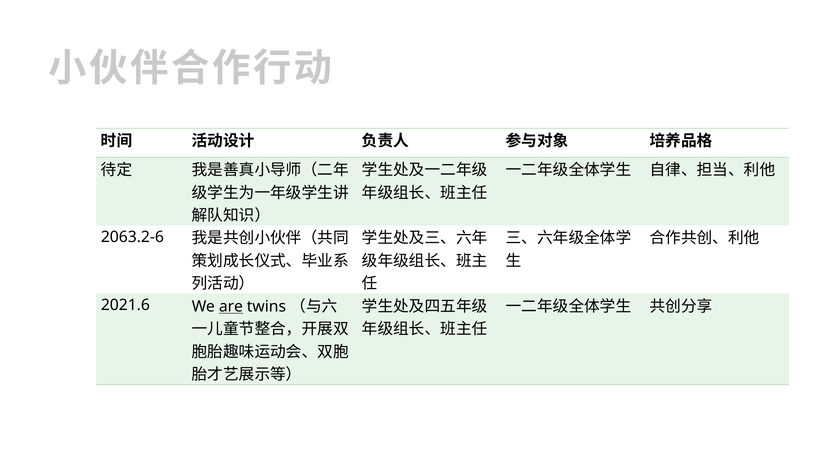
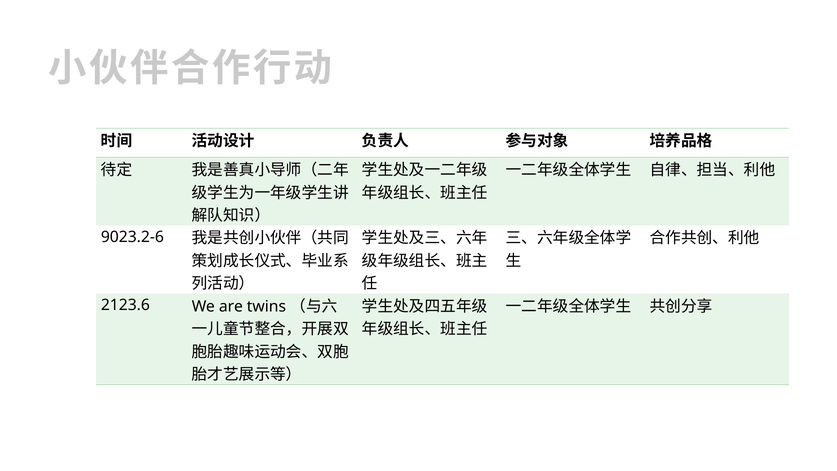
2063.2-6: 2063.2-6 -> 9023.2-6
2021.6: 2021.6 -> 2123.6
are underline: present -> none
